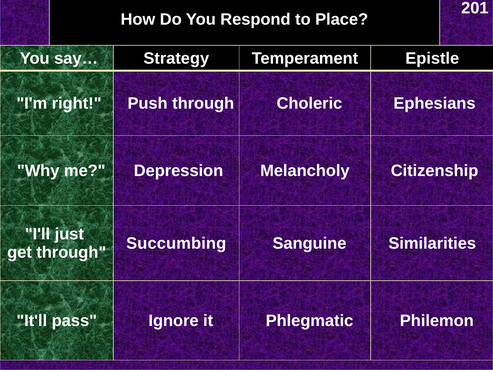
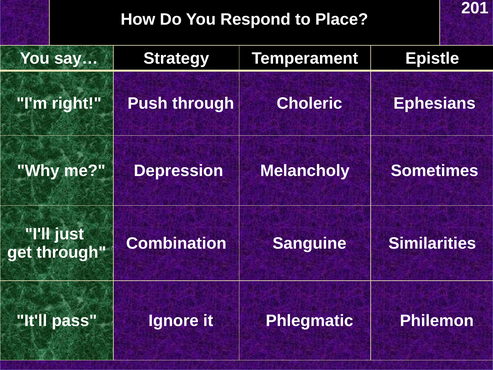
Citizenship: Citizenship -> Sometimes
Succumbing: Succumbing -> Combination
